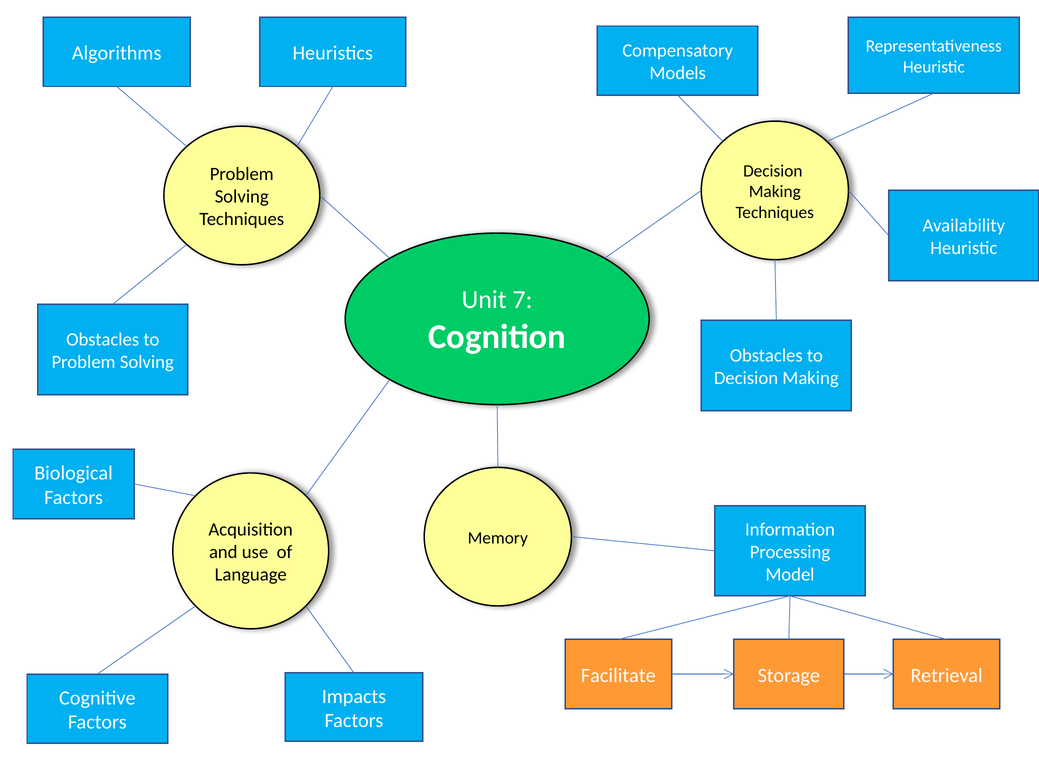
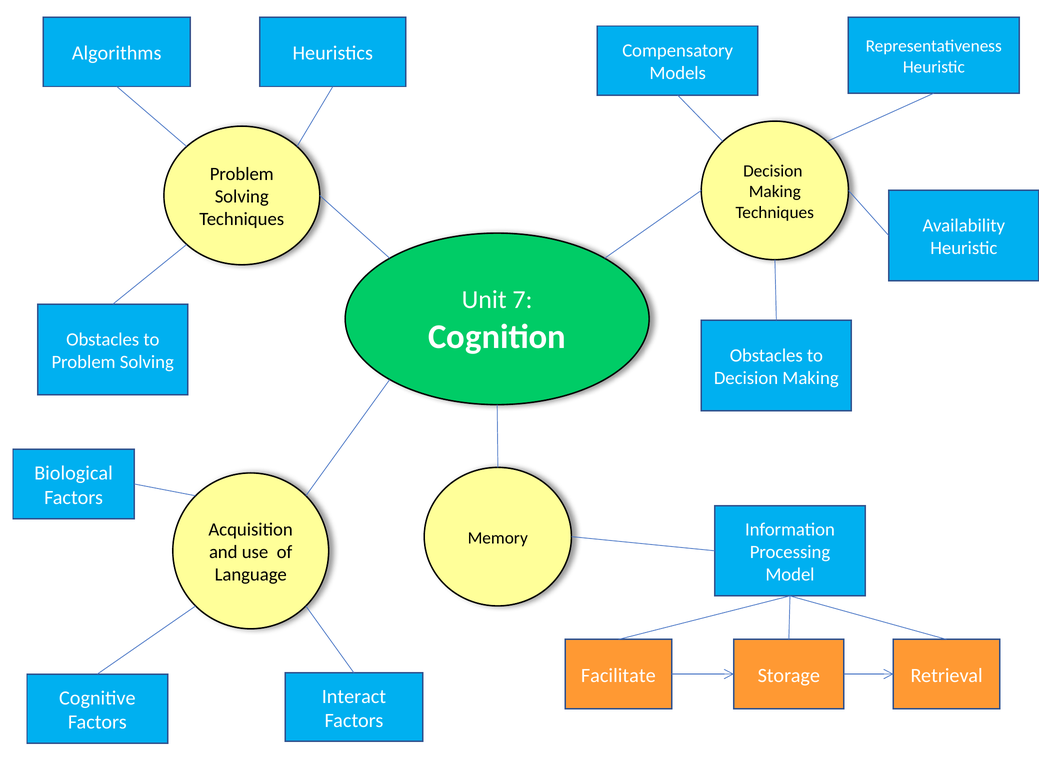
Impacts: Impacts -> Interact
